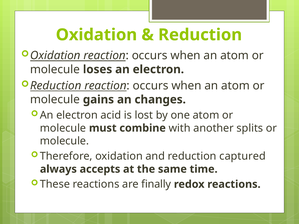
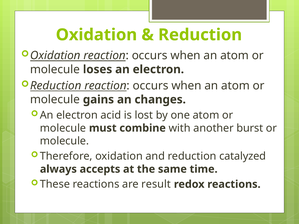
splits: splits -> burst
captured: captured -> catalyzed
finally: finally -> result
